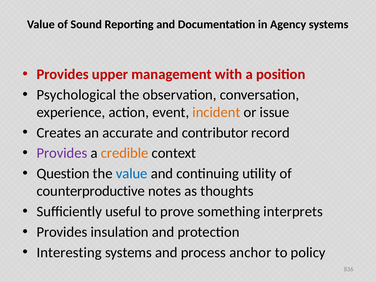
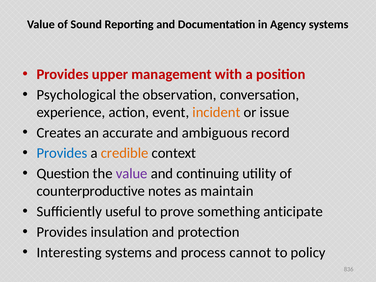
contributor: contributor -> ambiguous
Provides at (62, 153) colour: purple -> blue
value at (132, 174) colour: blue -> purple
thoughts: thoughts -> maintain
interprets: interprets -> anticipate
anchor: anchor -> cannot
